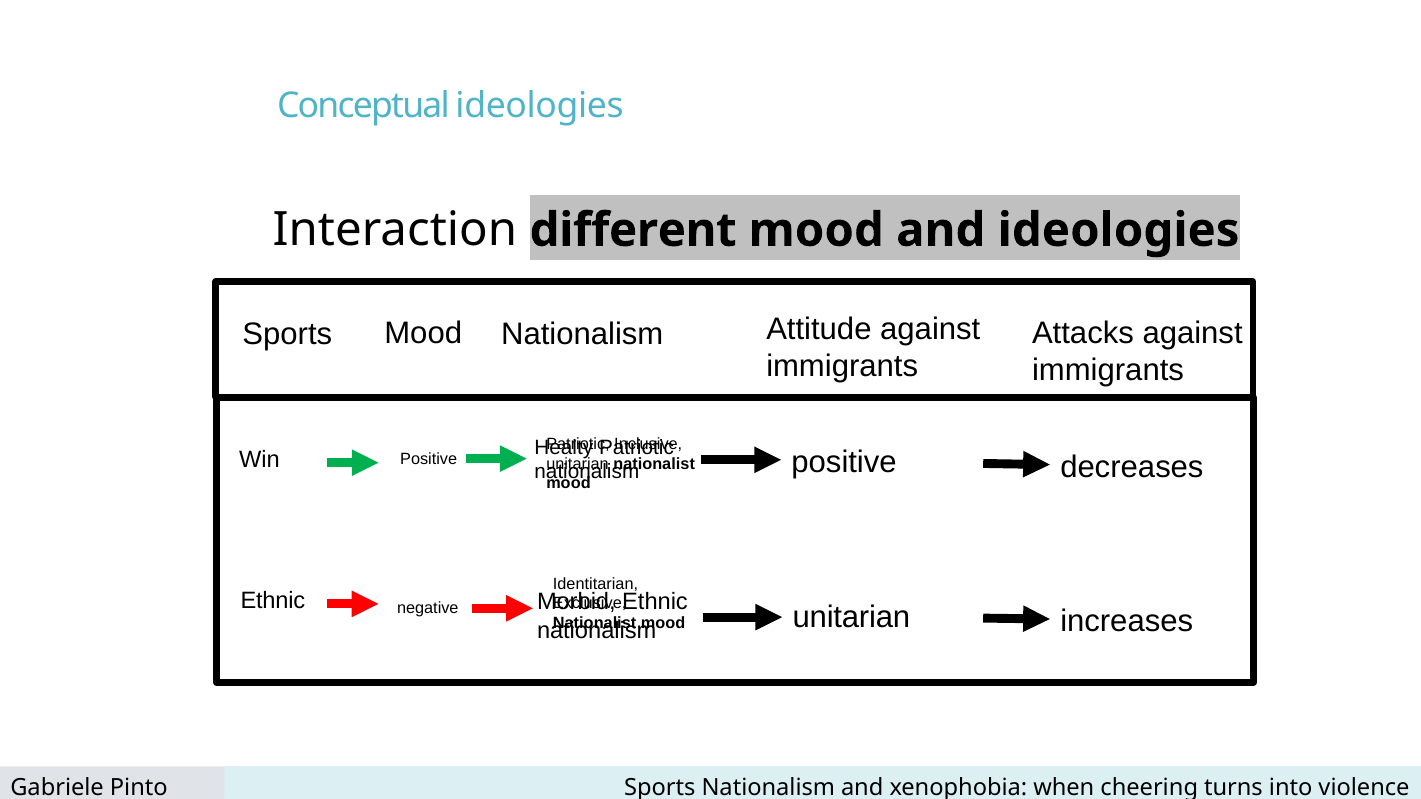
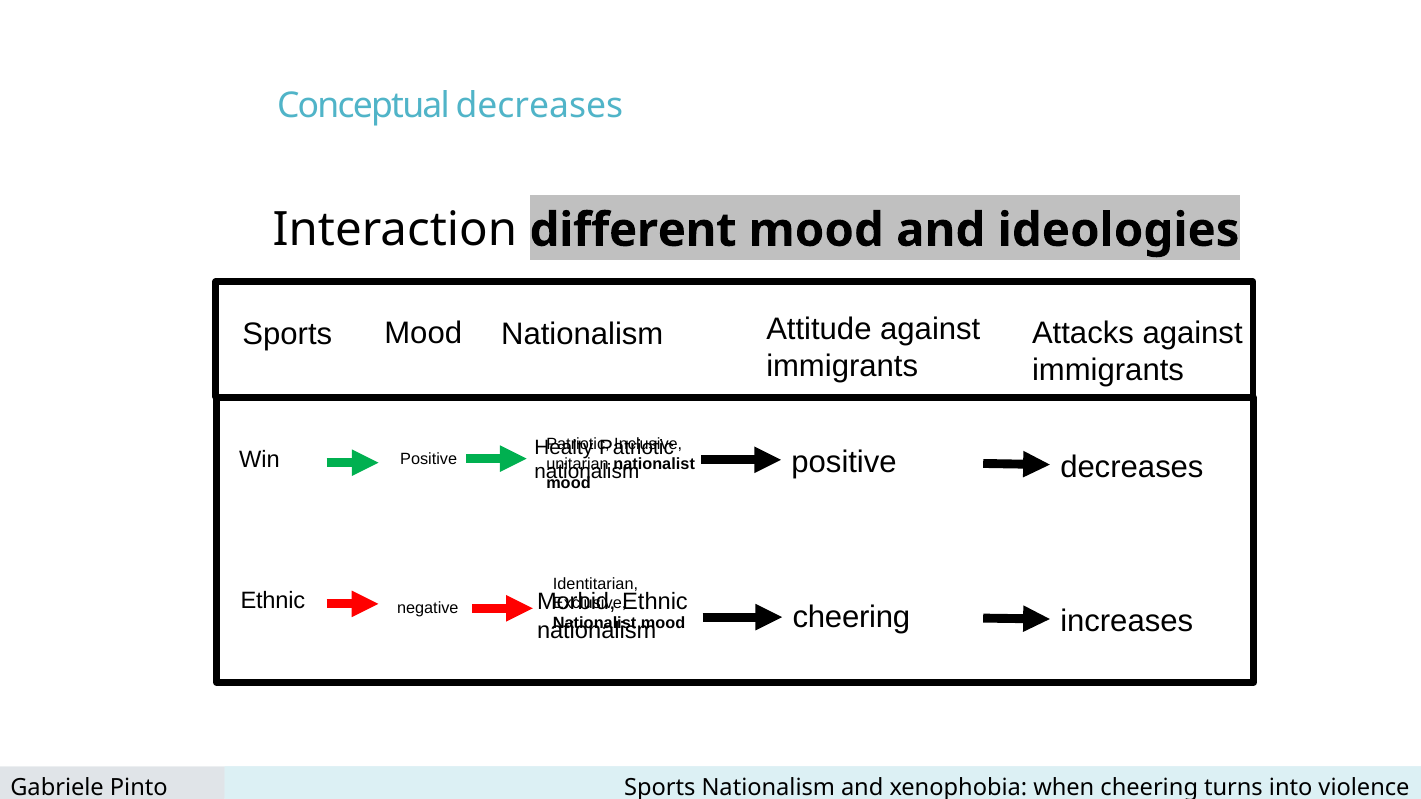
Conceptual ideologies: ideologies -> decreases
unitarian at (851, 618): unitarian -> cheering
